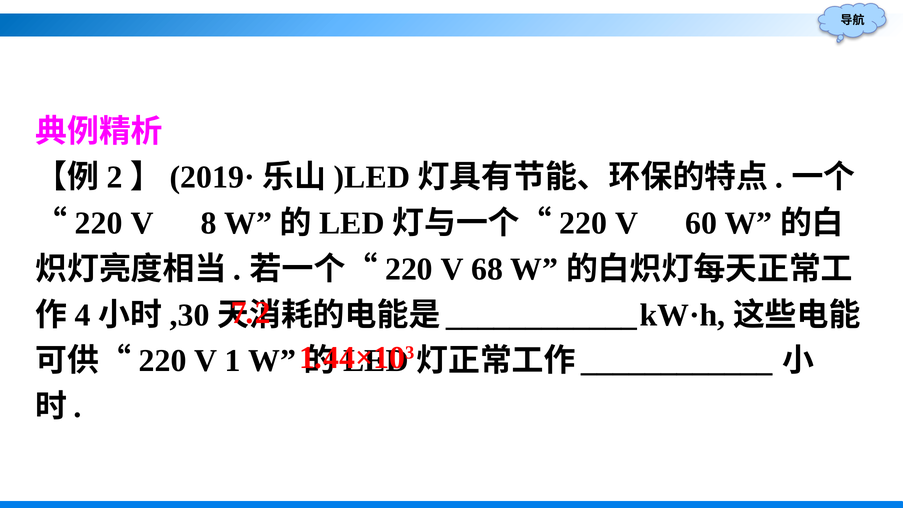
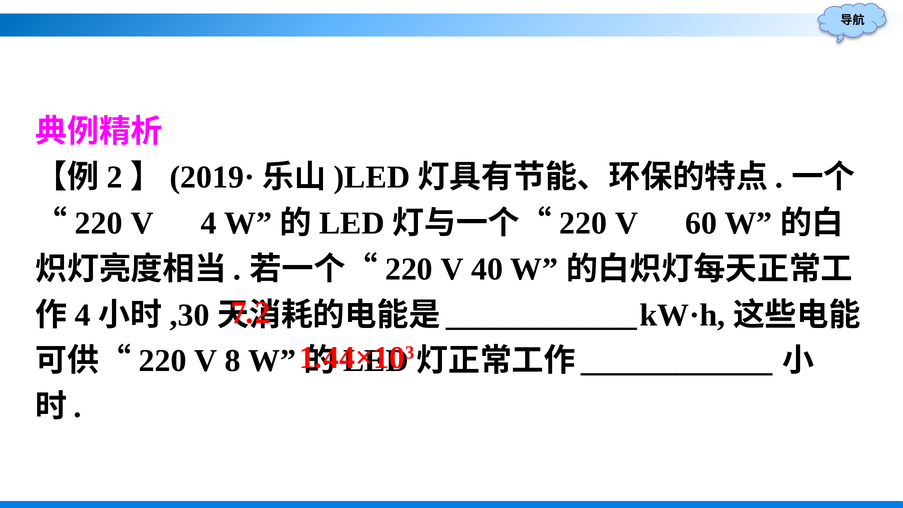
V 8: 8 -> 4
68: 68 -> 40
1: 1 -> 8
